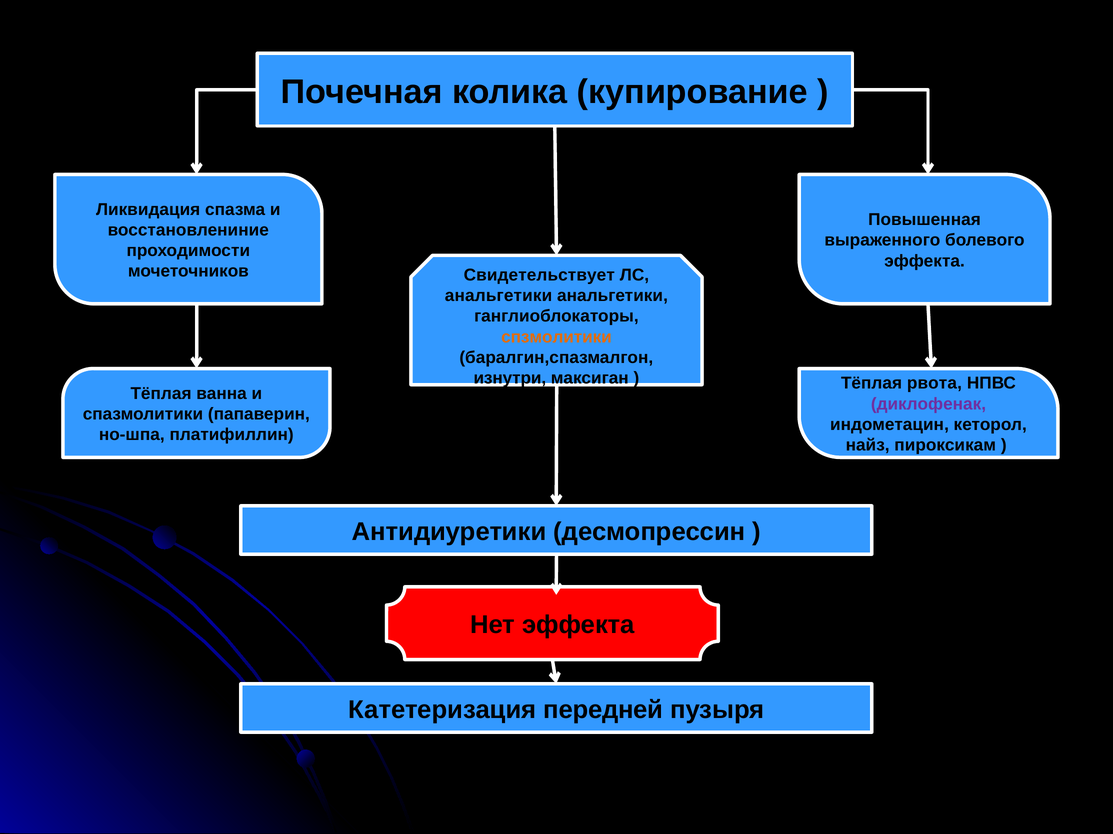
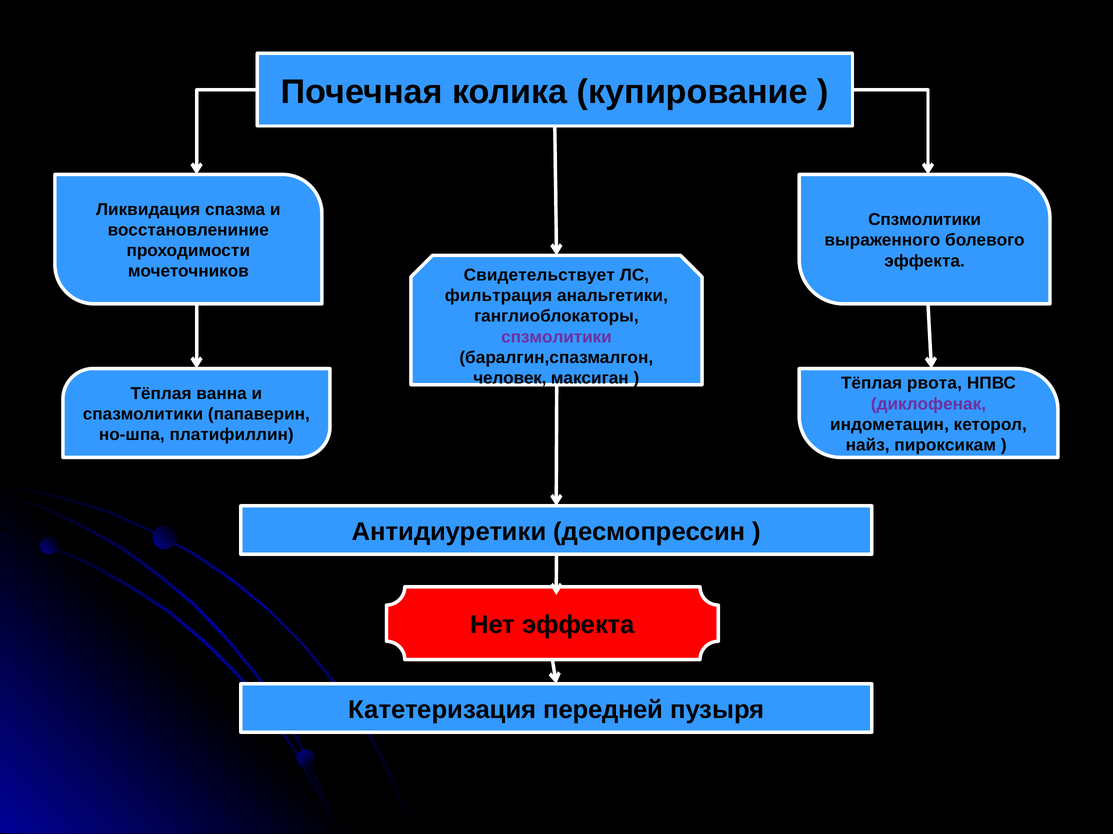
Повышенная at (924, 220): Повышенная -> Спзмолитики
анальгетики at (499, 296): анальгетики -> фильтрация
спзмолитики at (556, 337) colour: orange -> purple
изнутри: изнутри -> человек
